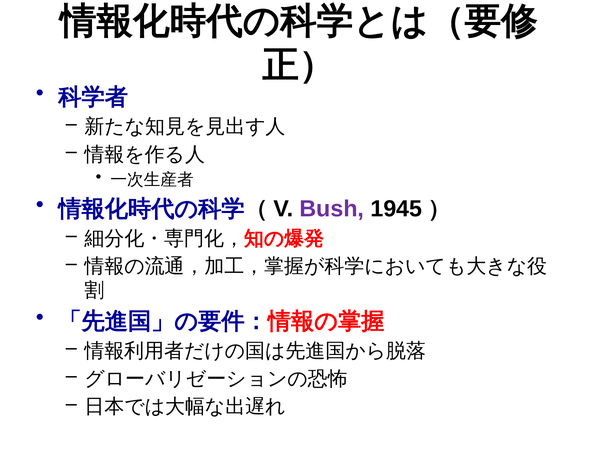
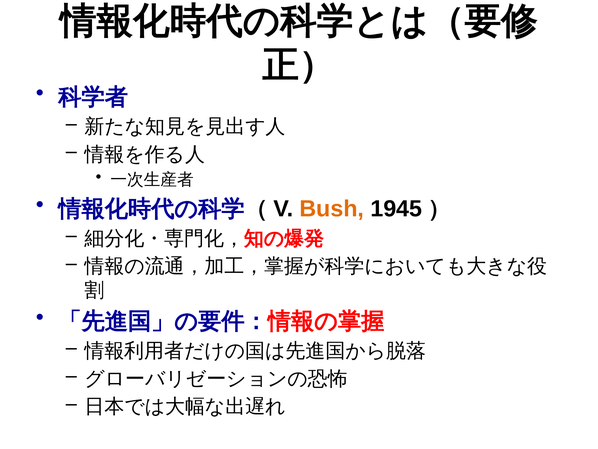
Bush colour: purple -> orange
